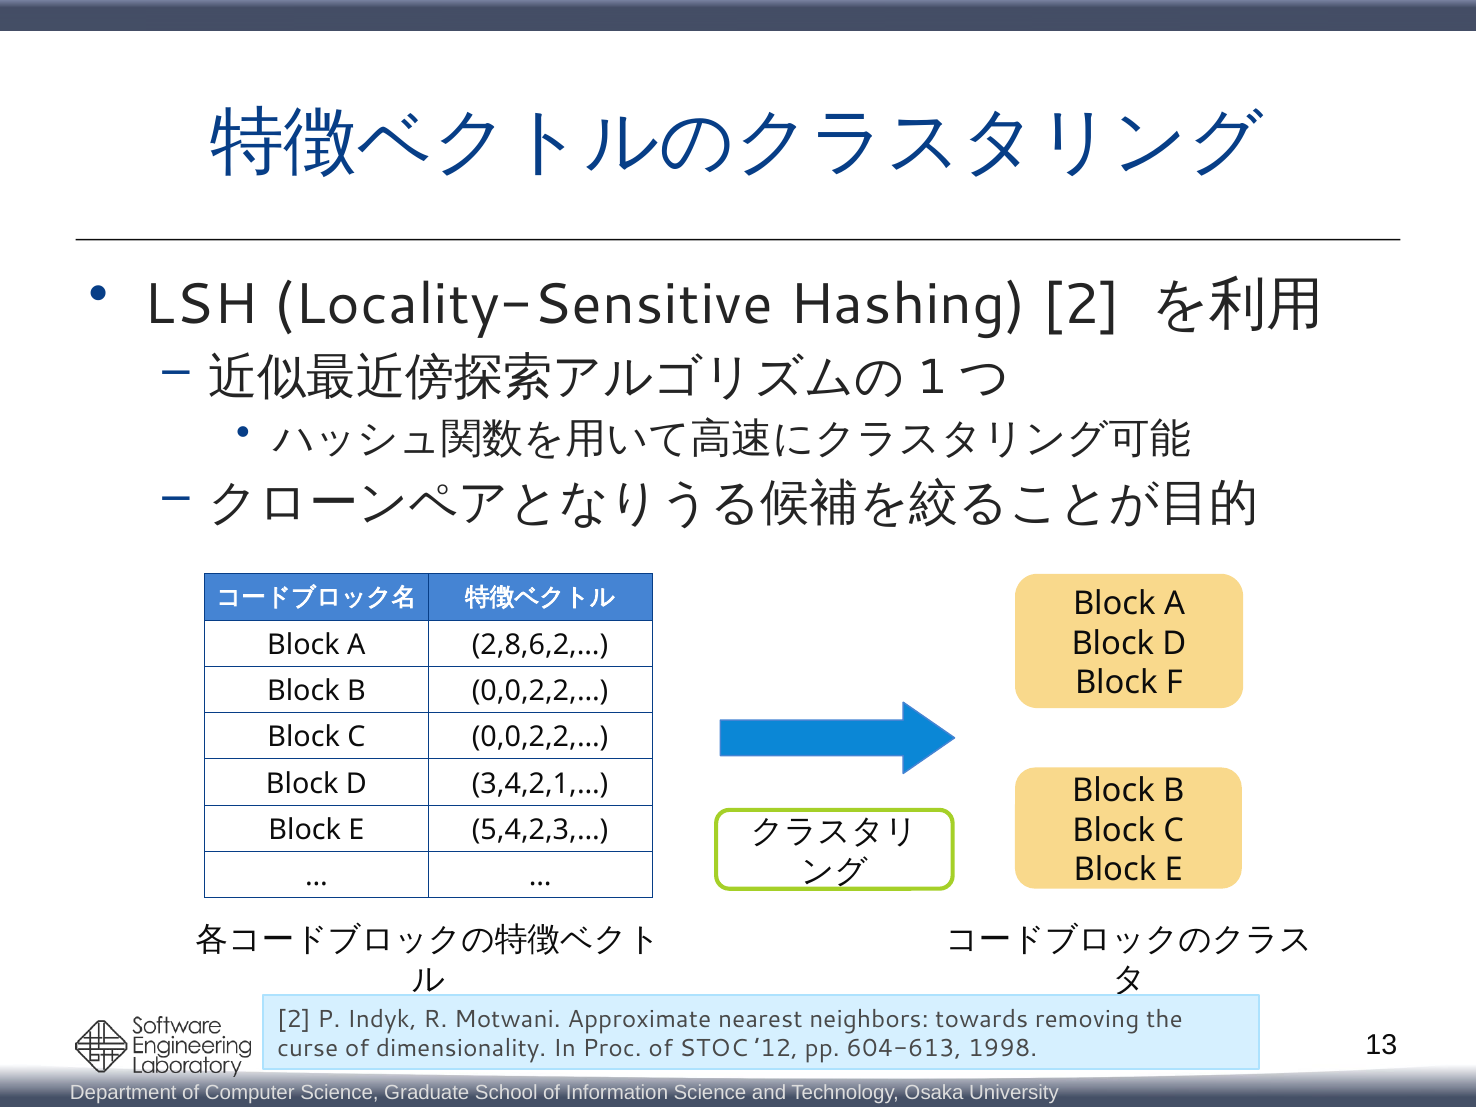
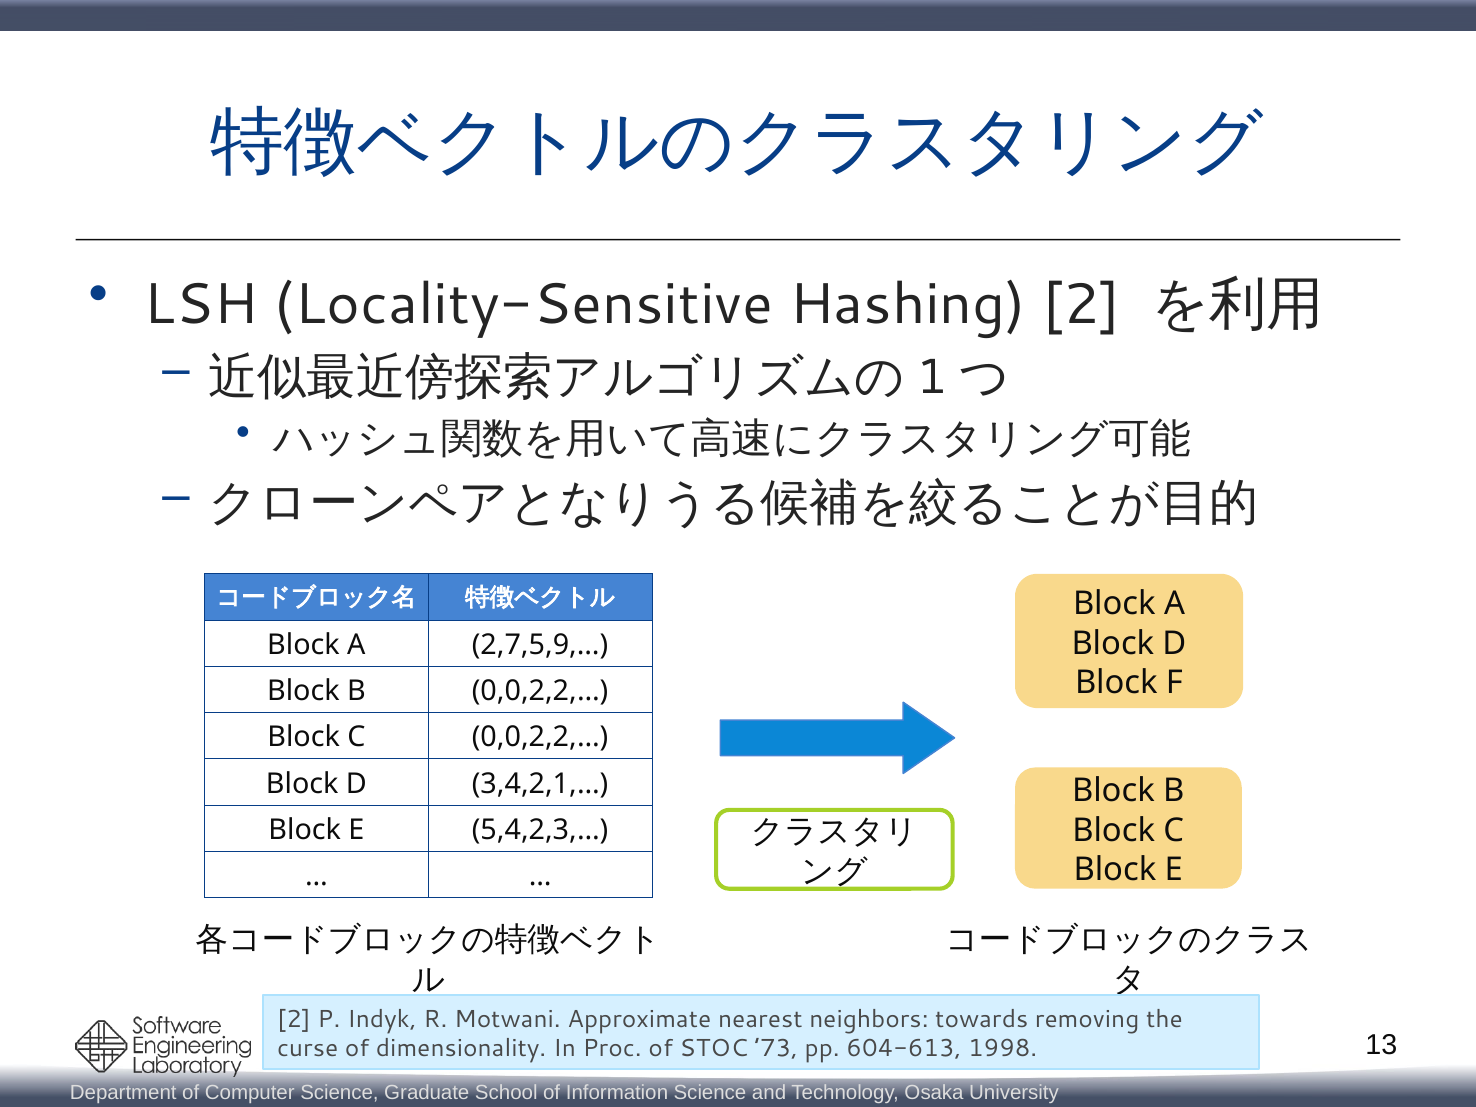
2,8,6,2,…: 2,8,6,2,… -> 2,7,5,9,…
’12: ’12 -> ’73
